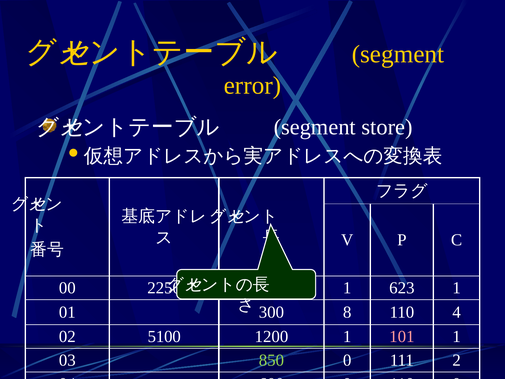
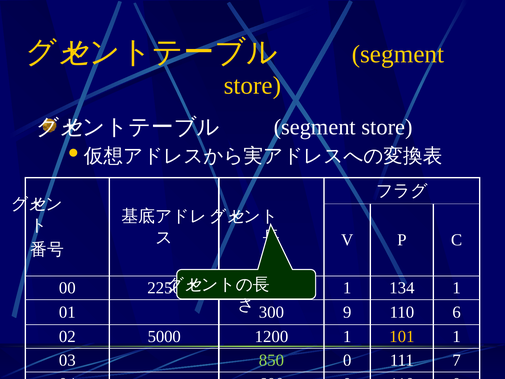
error at (253, 86): error -> store
623: 623 -> 134
8: 8 -> 9
4: 4 -> 6
5100: 5100 -> 5000
101 colour: pink -> yellow
2: 2 -> 7
